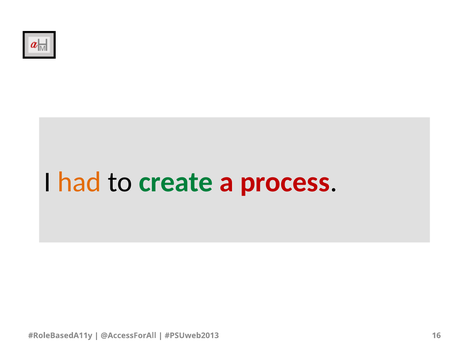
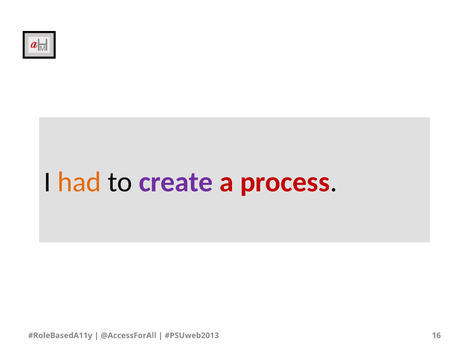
create colour: green -> purple
